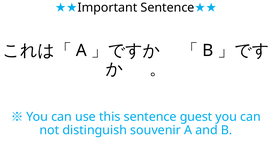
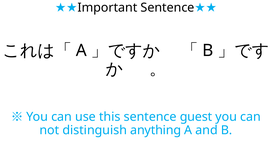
souvenir: souvenir -> anything
